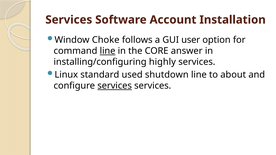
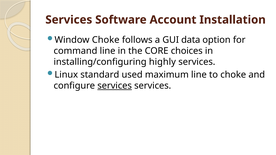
user: user -> data
line at (108, 51) underline: present -> none
answer: answer -> choices
shutdown: shutdown -> maximum
to about: about -> choke
